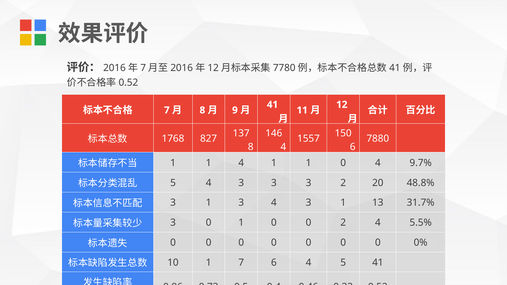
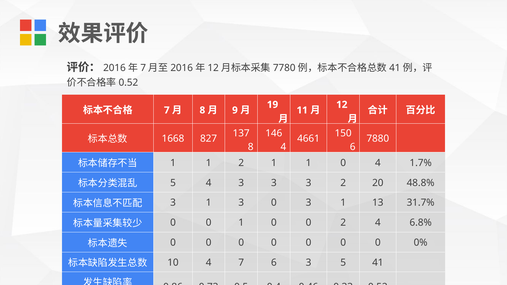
41 at (272, 105): 41 -> 19
1768: 1768 -> 1668
1557: 1557 -> 4661
1 4: 4 -> 2
9.7%: 9.7% -> 1.7%
3 4: 4 -> 0
3 at (173, 223): 3 -> 0
5.5%: 5.5% -> 6.8%
10 1: 1 -> 4
6 4: 4 -> 3
